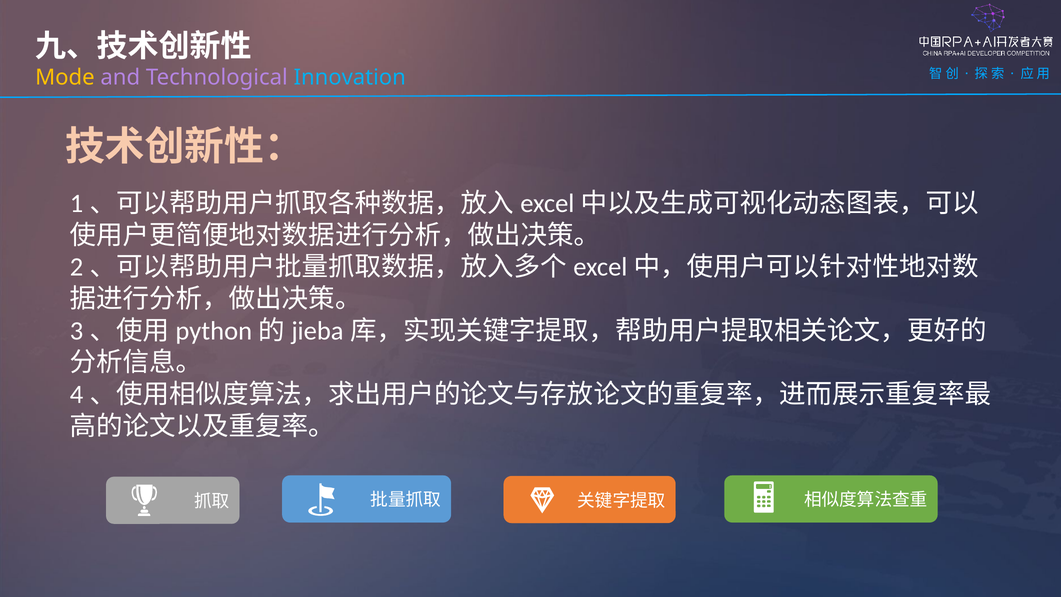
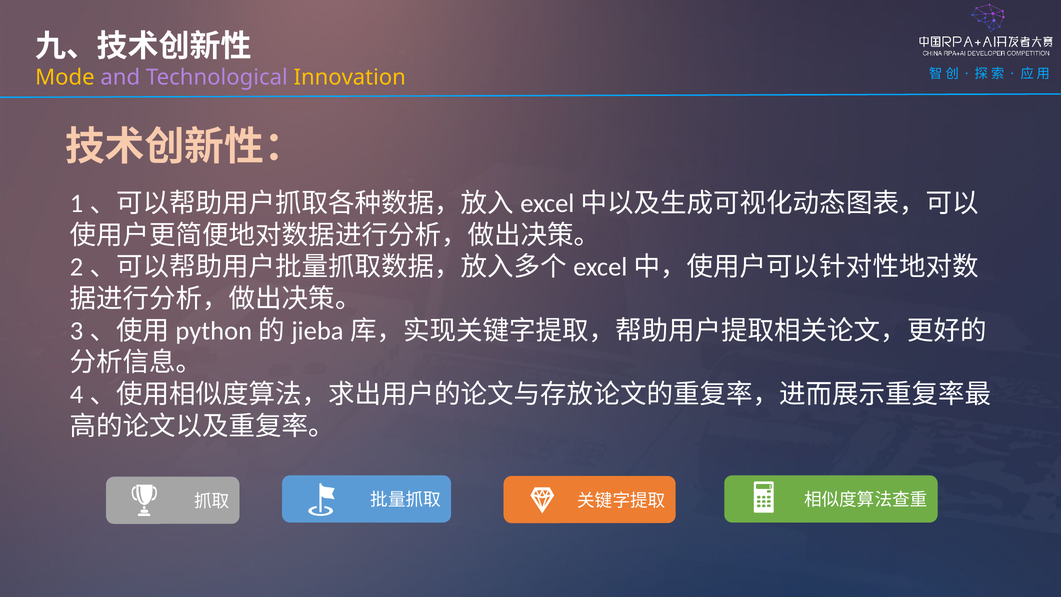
Innovation colour: light blue -> yellow
